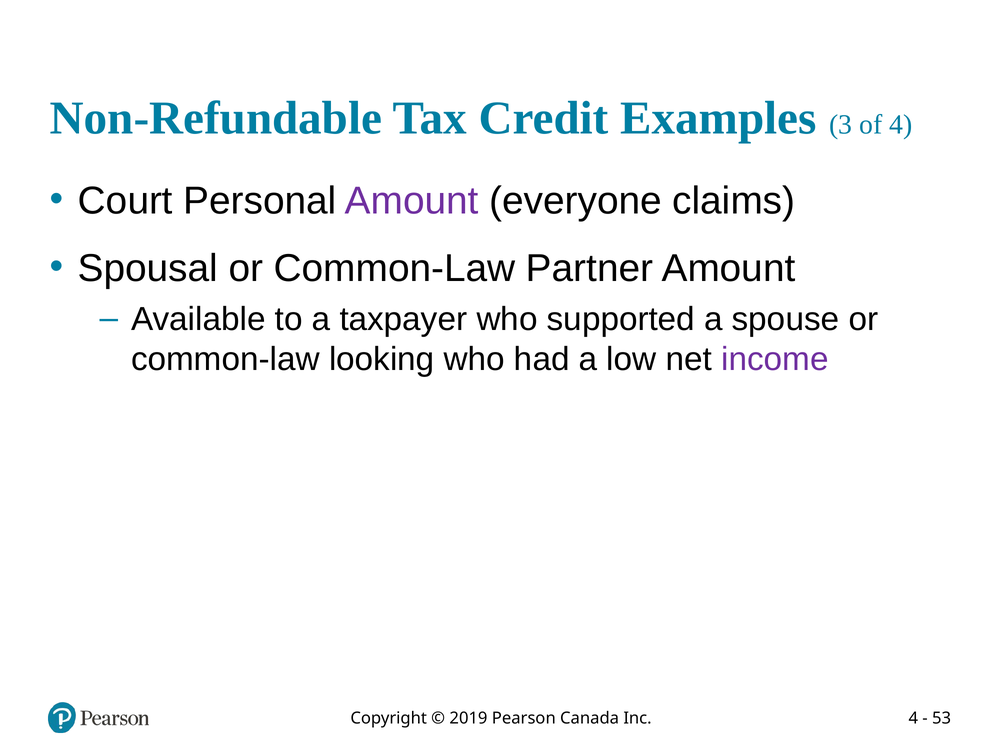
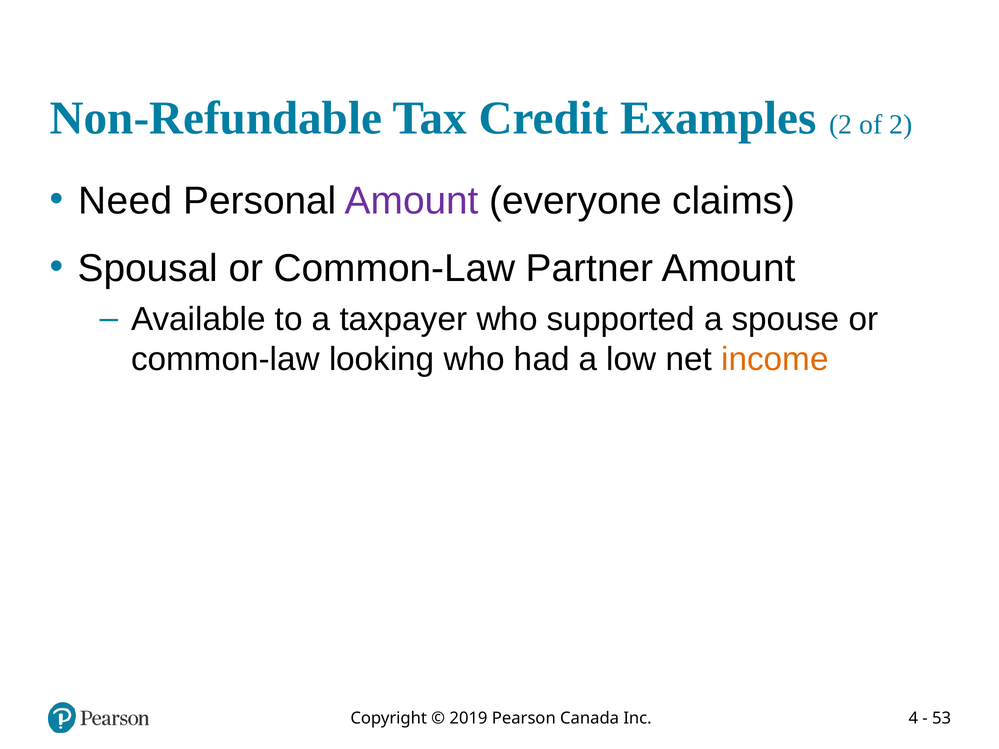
Examples 3: 3 -> 2
of 4: 4 -> 2
Court: Court -> Need
income colour: purple -> orange
